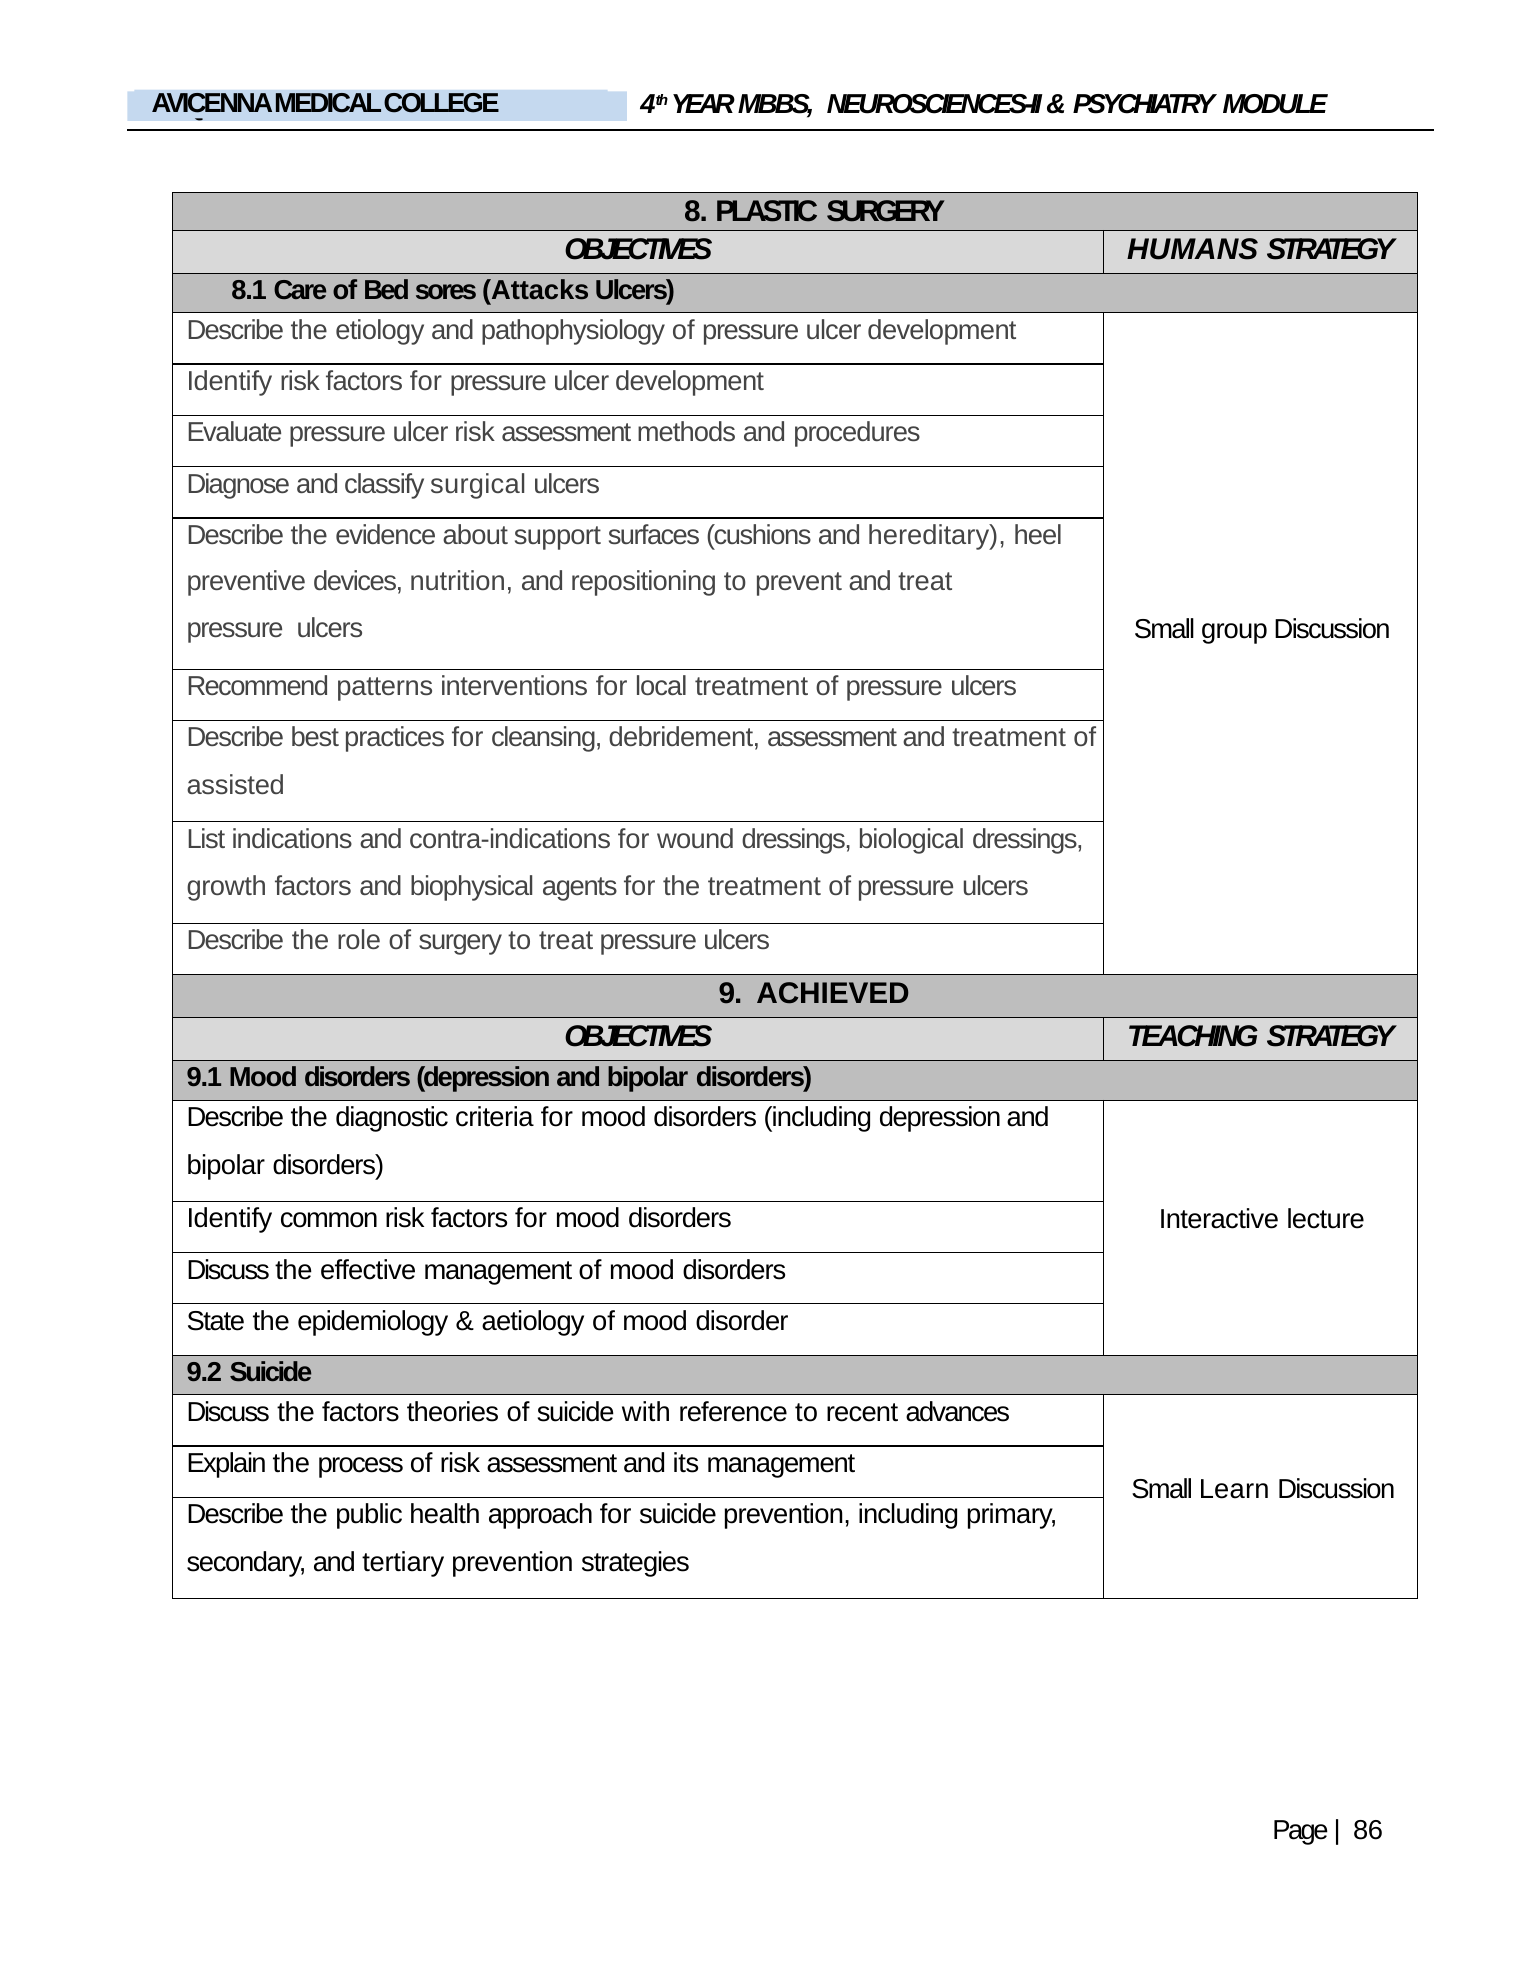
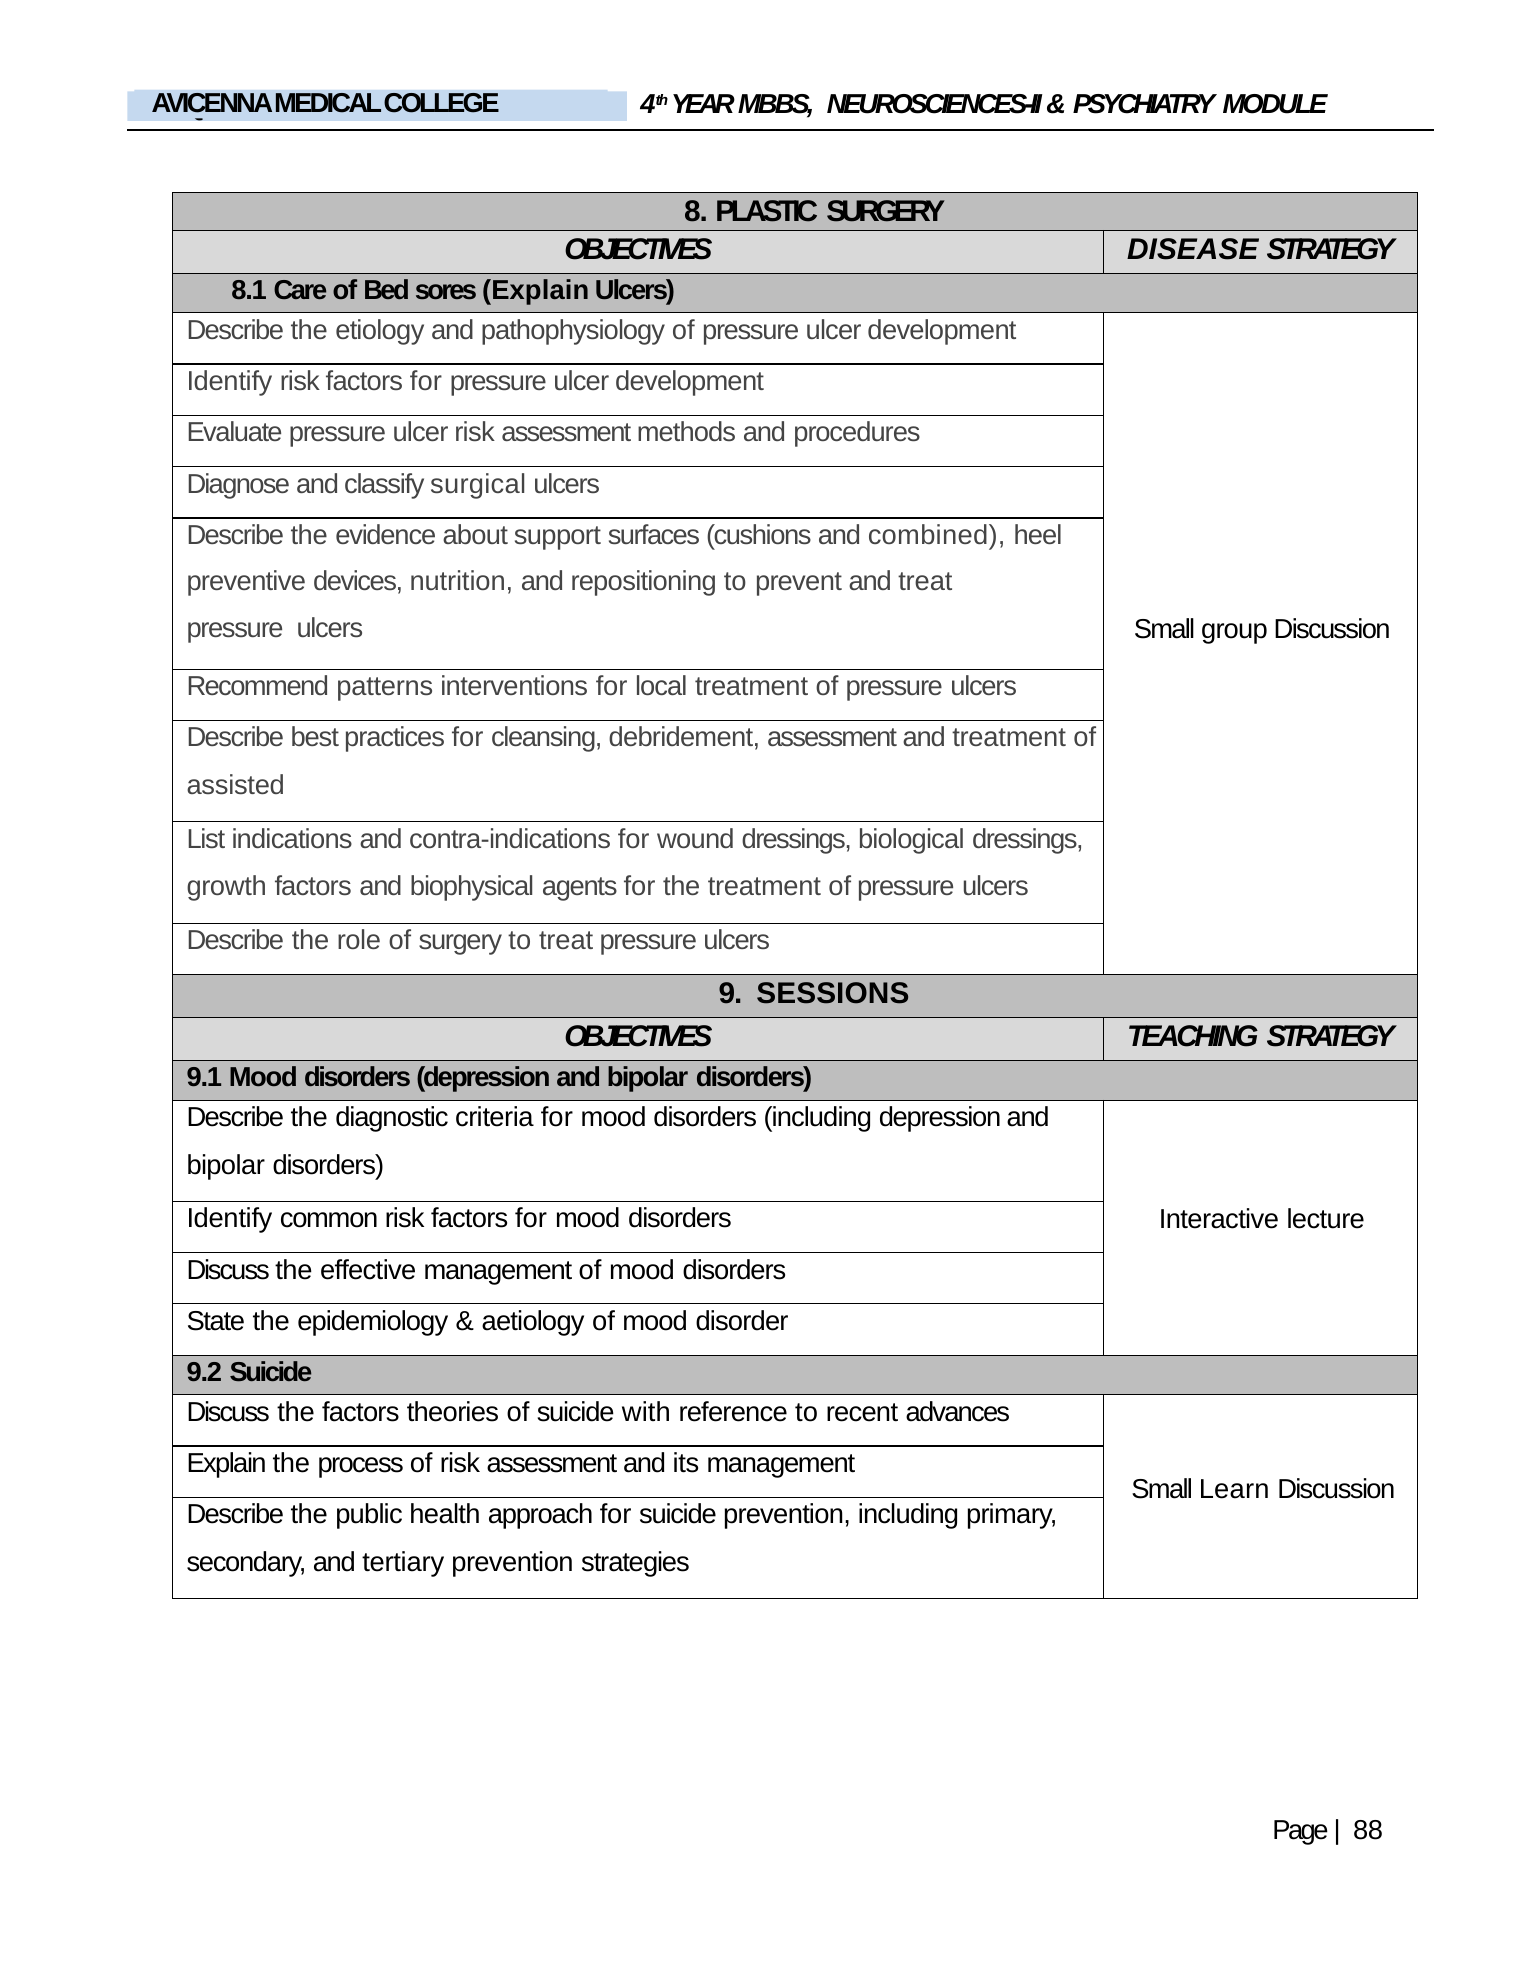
HUMANS: HUMANS -> DISEASE
sores Attacks: Attacks -> Explain
hereditary: hereditary -> combined
ACHIEVED: ACHIEVED -> SESSIONS
86: 86 -> 88
